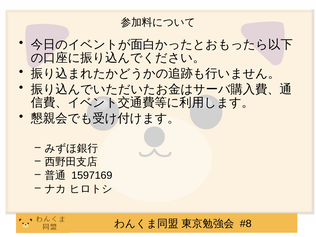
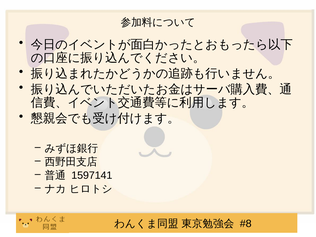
1597169: 1597169 -> 1597141
